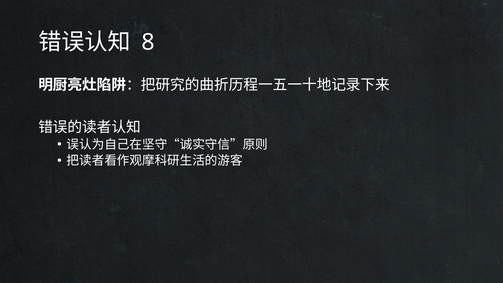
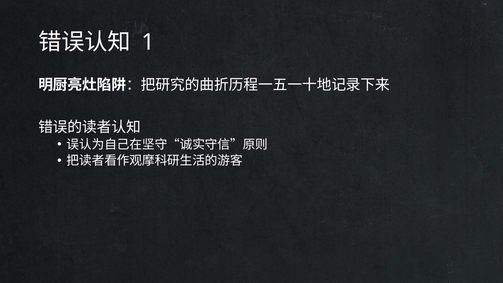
8: 8 -> 1
